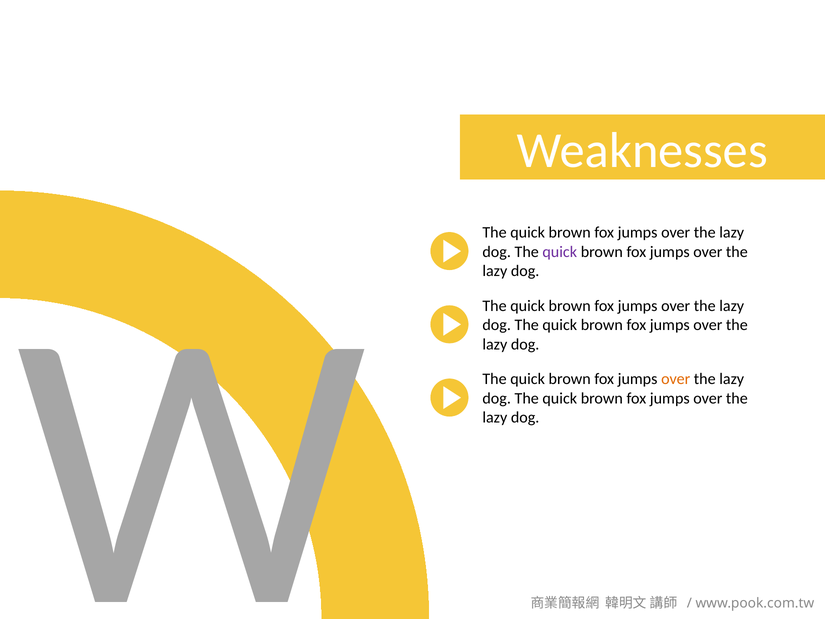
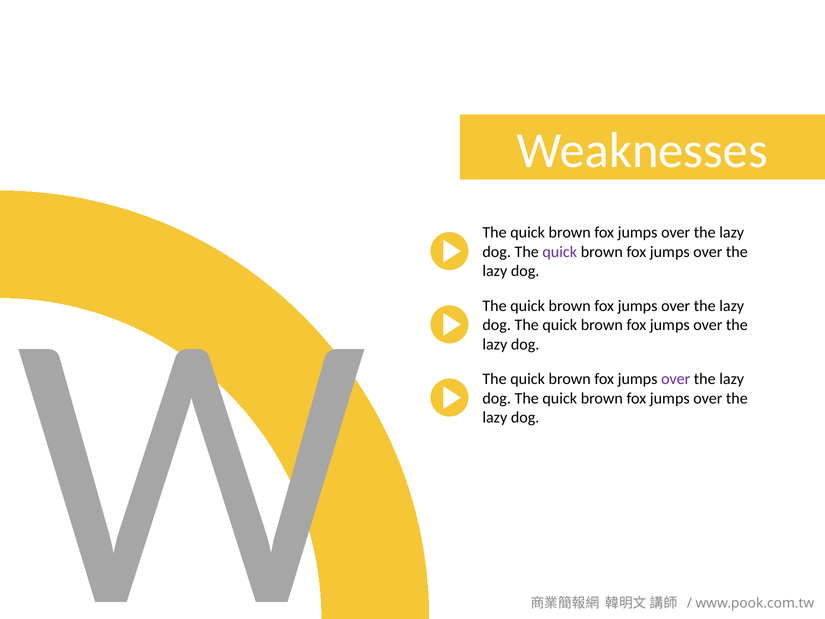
over at (676, 379) colour: orange -> purple
